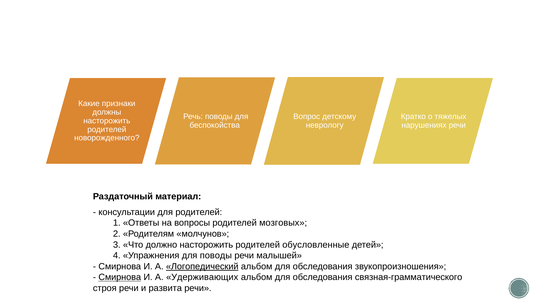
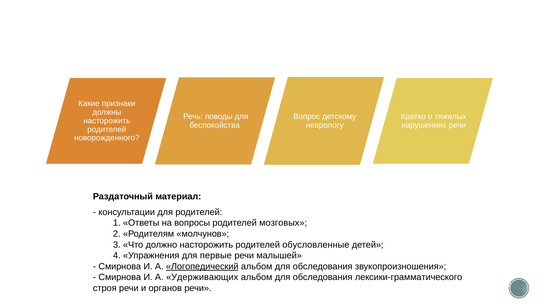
для поводы: поводы -> первые
Смирнова at (120, 277) underline: present -> none
связная-грамматического: связная-грамматического -> лексики-грамматического
развита: развита -> органов
